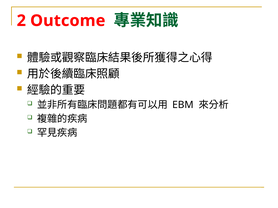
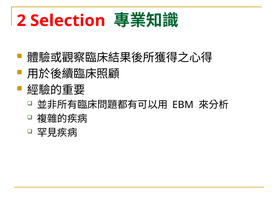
Outcome: Outcome -> Selection
